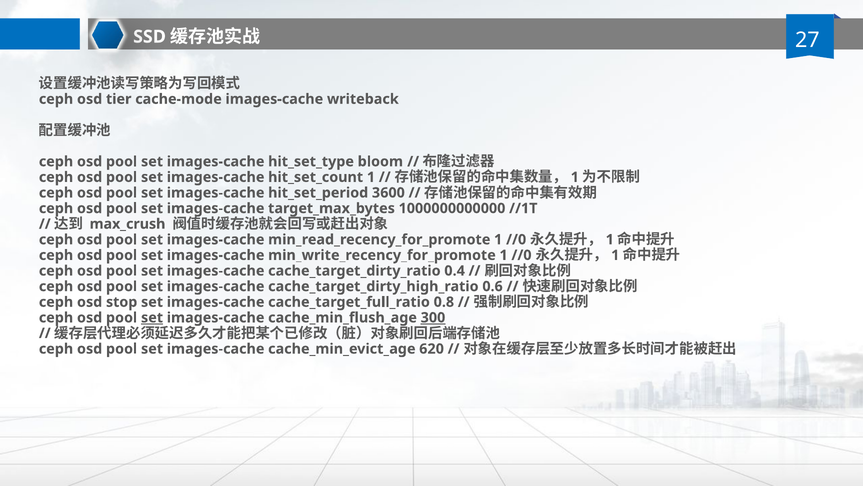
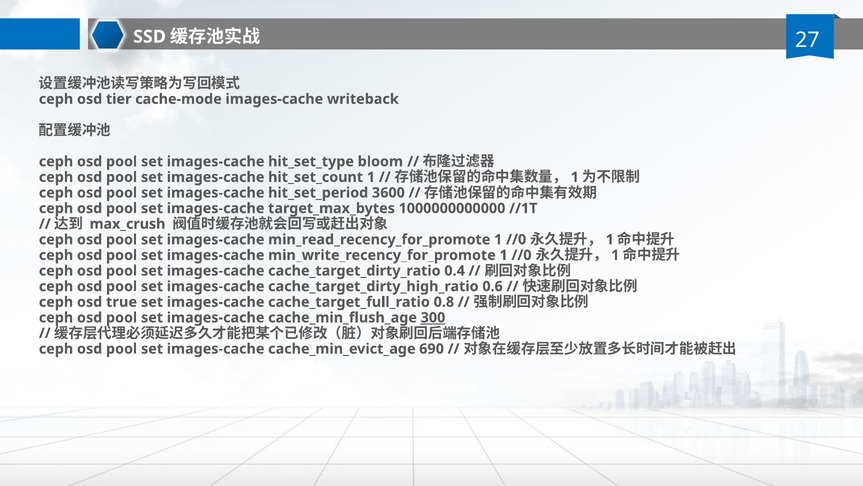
stop: stop -> true
set at (152, 317) underline: present -> none
620: 620 -> 690
